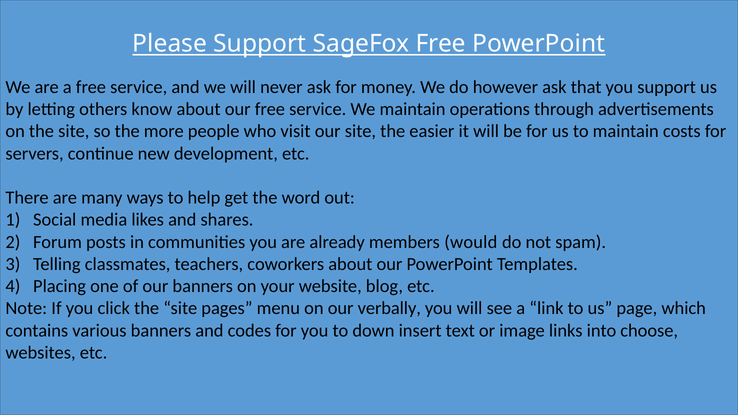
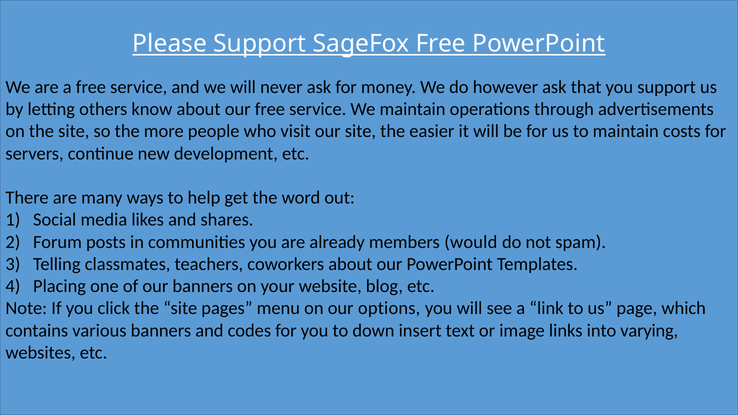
verbally: verbally -> options
choose: choose -> varying
